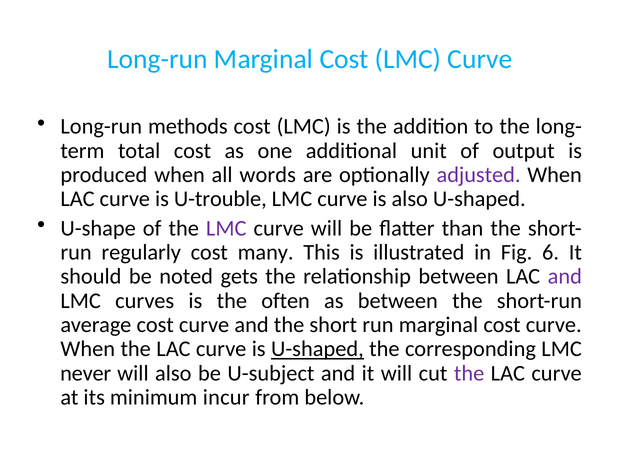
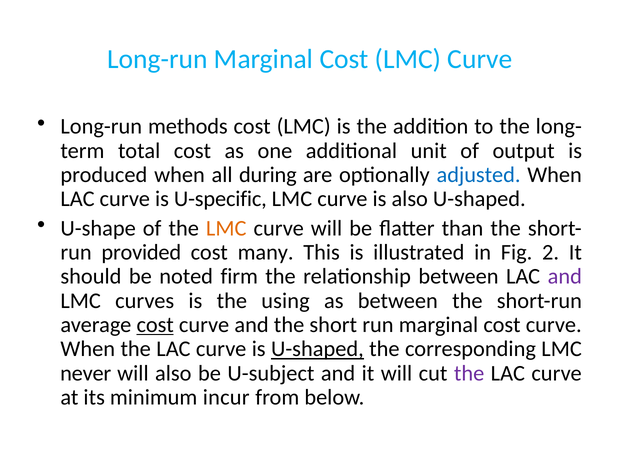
words: words -> during
adjusted colour: purple -> blue
U-trouble: U-trouble -> U-specific
LMC at (226, 228) colour: purple -> orange
regularly: regularly -> provided
6: 6 -> 2
gets: gets -> firm
often: often -> using
cost at (155, 325) underline: none -> present
